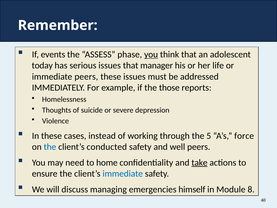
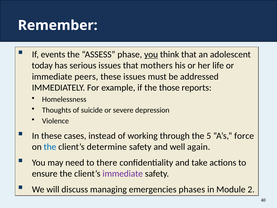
manager: manager -> mothers
conducted: conducted -> determine
well peers: peers -> again
home: home -> there
take underline: present -> none
immediate at (123, 173) colour: blue -> purple
himself: himself -> phases
8: 8 -> 2
